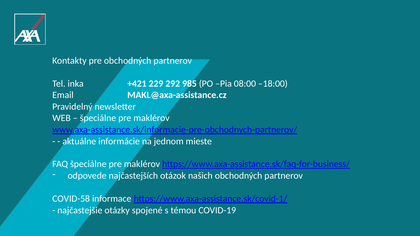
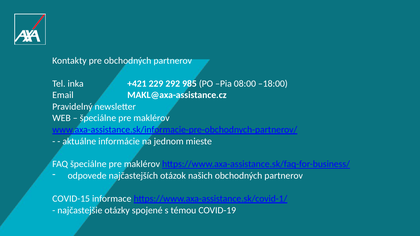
COVID-58: COVID-58 -> COVID-15
